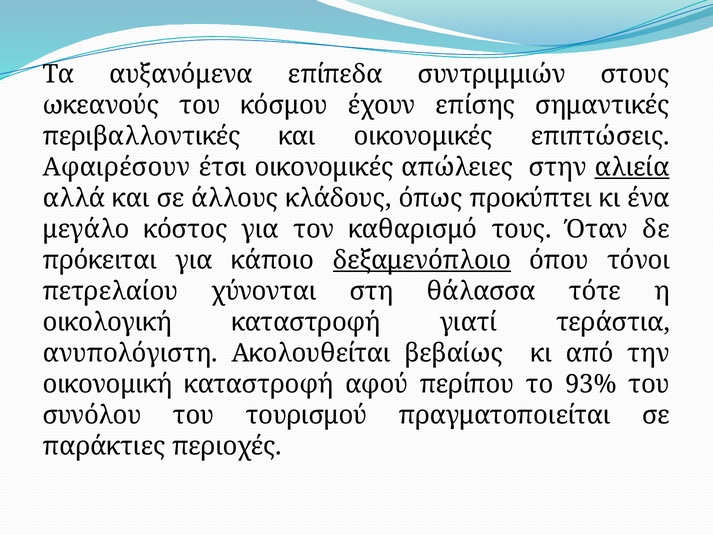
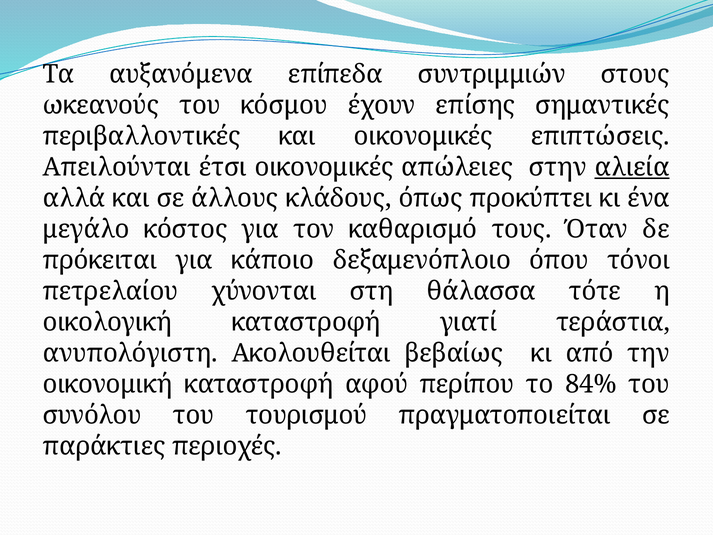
Αφαιρέσουν: Αφαιρέσουν -> Απειλούνται
δεξαμενόπλοιο underline: present -> none
93%: 93% -> 84%
